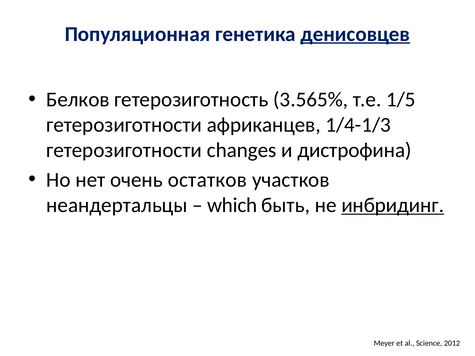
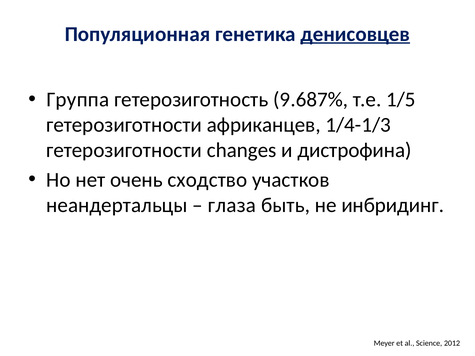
Белков: Белков -> Группа
3.565%: 3.565% -> 9.687%
остатков: остатков -> сходство
which: which -> глаза
инбридинг underline: present -> none
